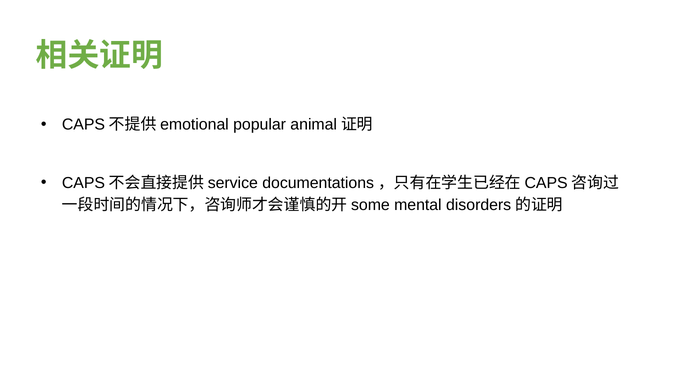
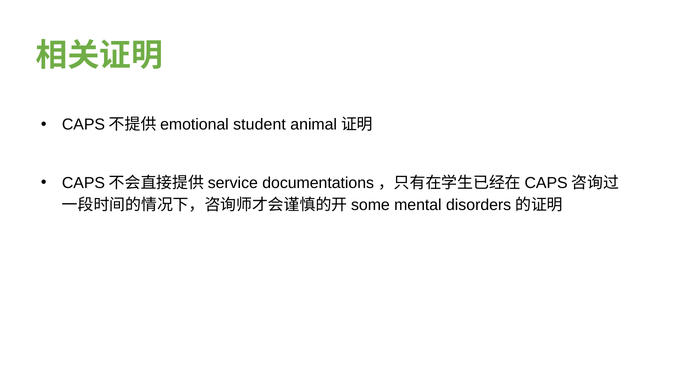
popular: popular -> student
